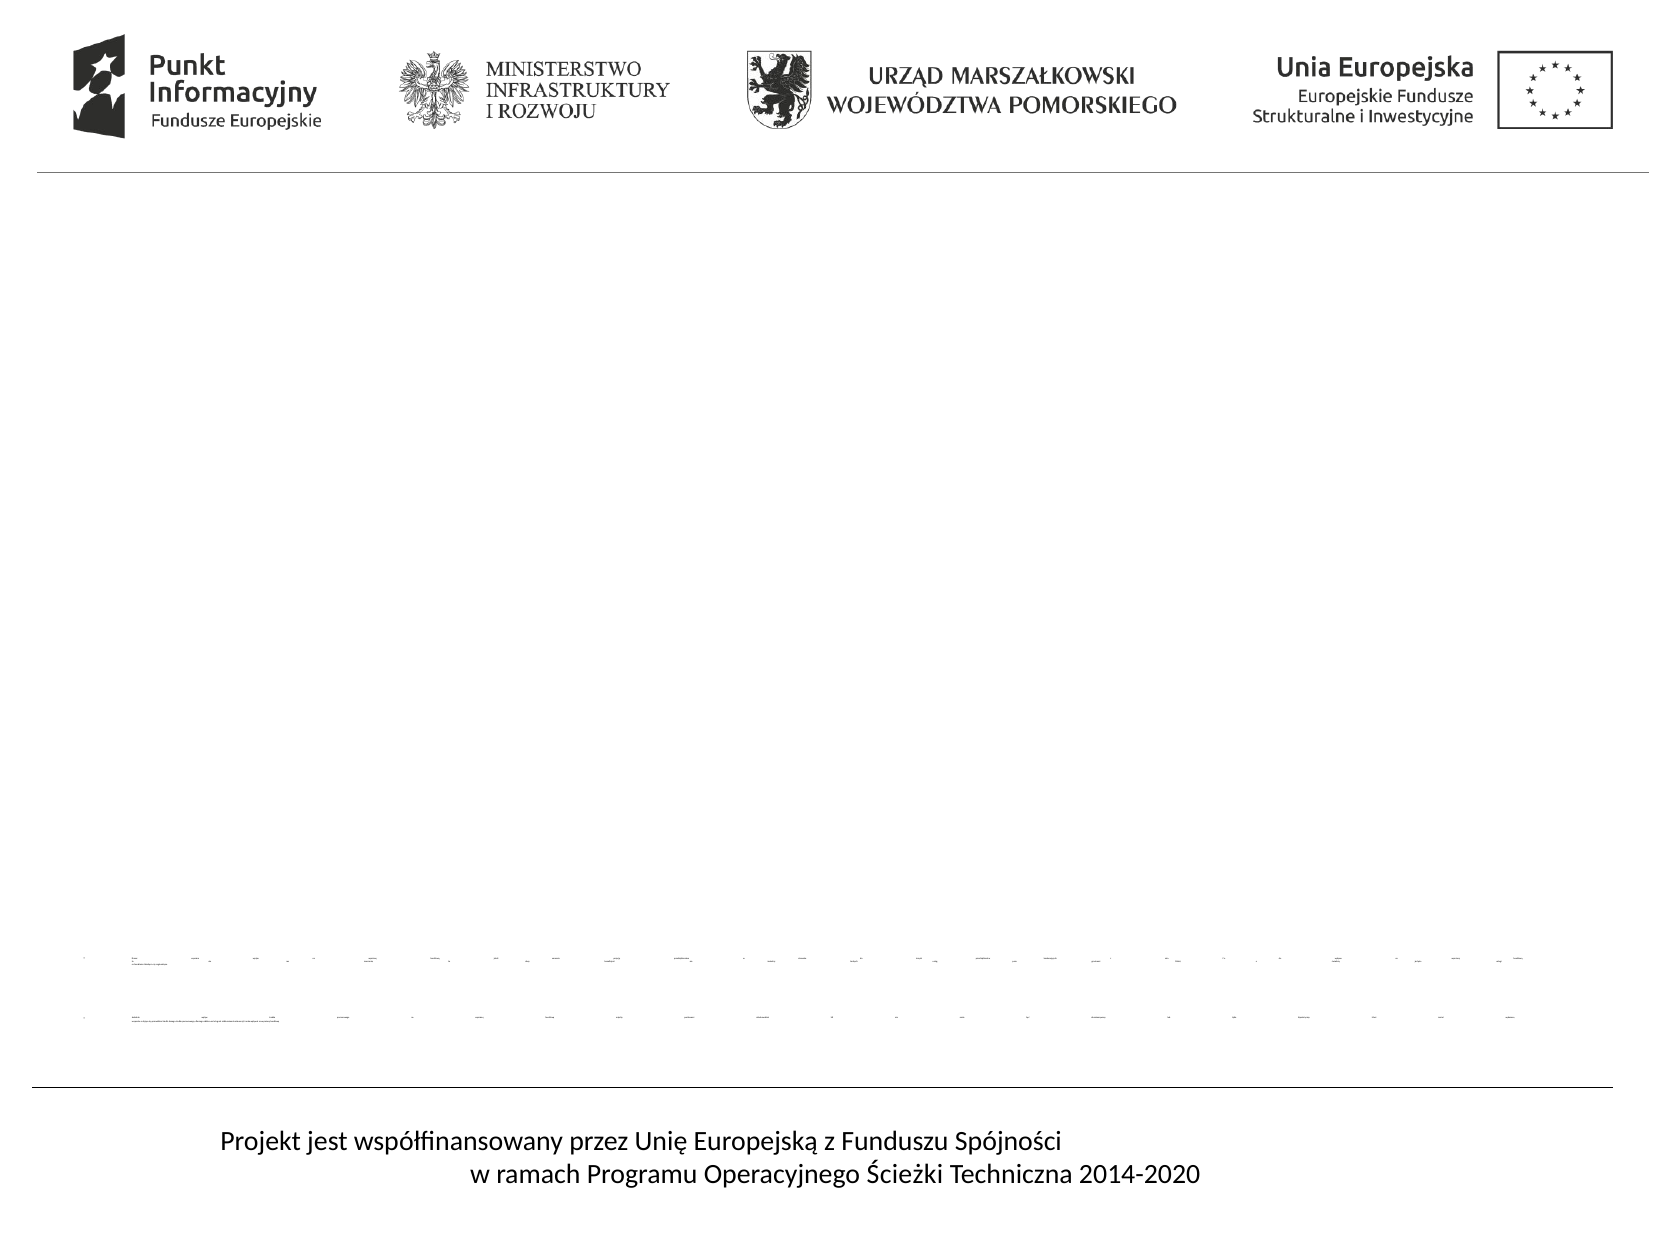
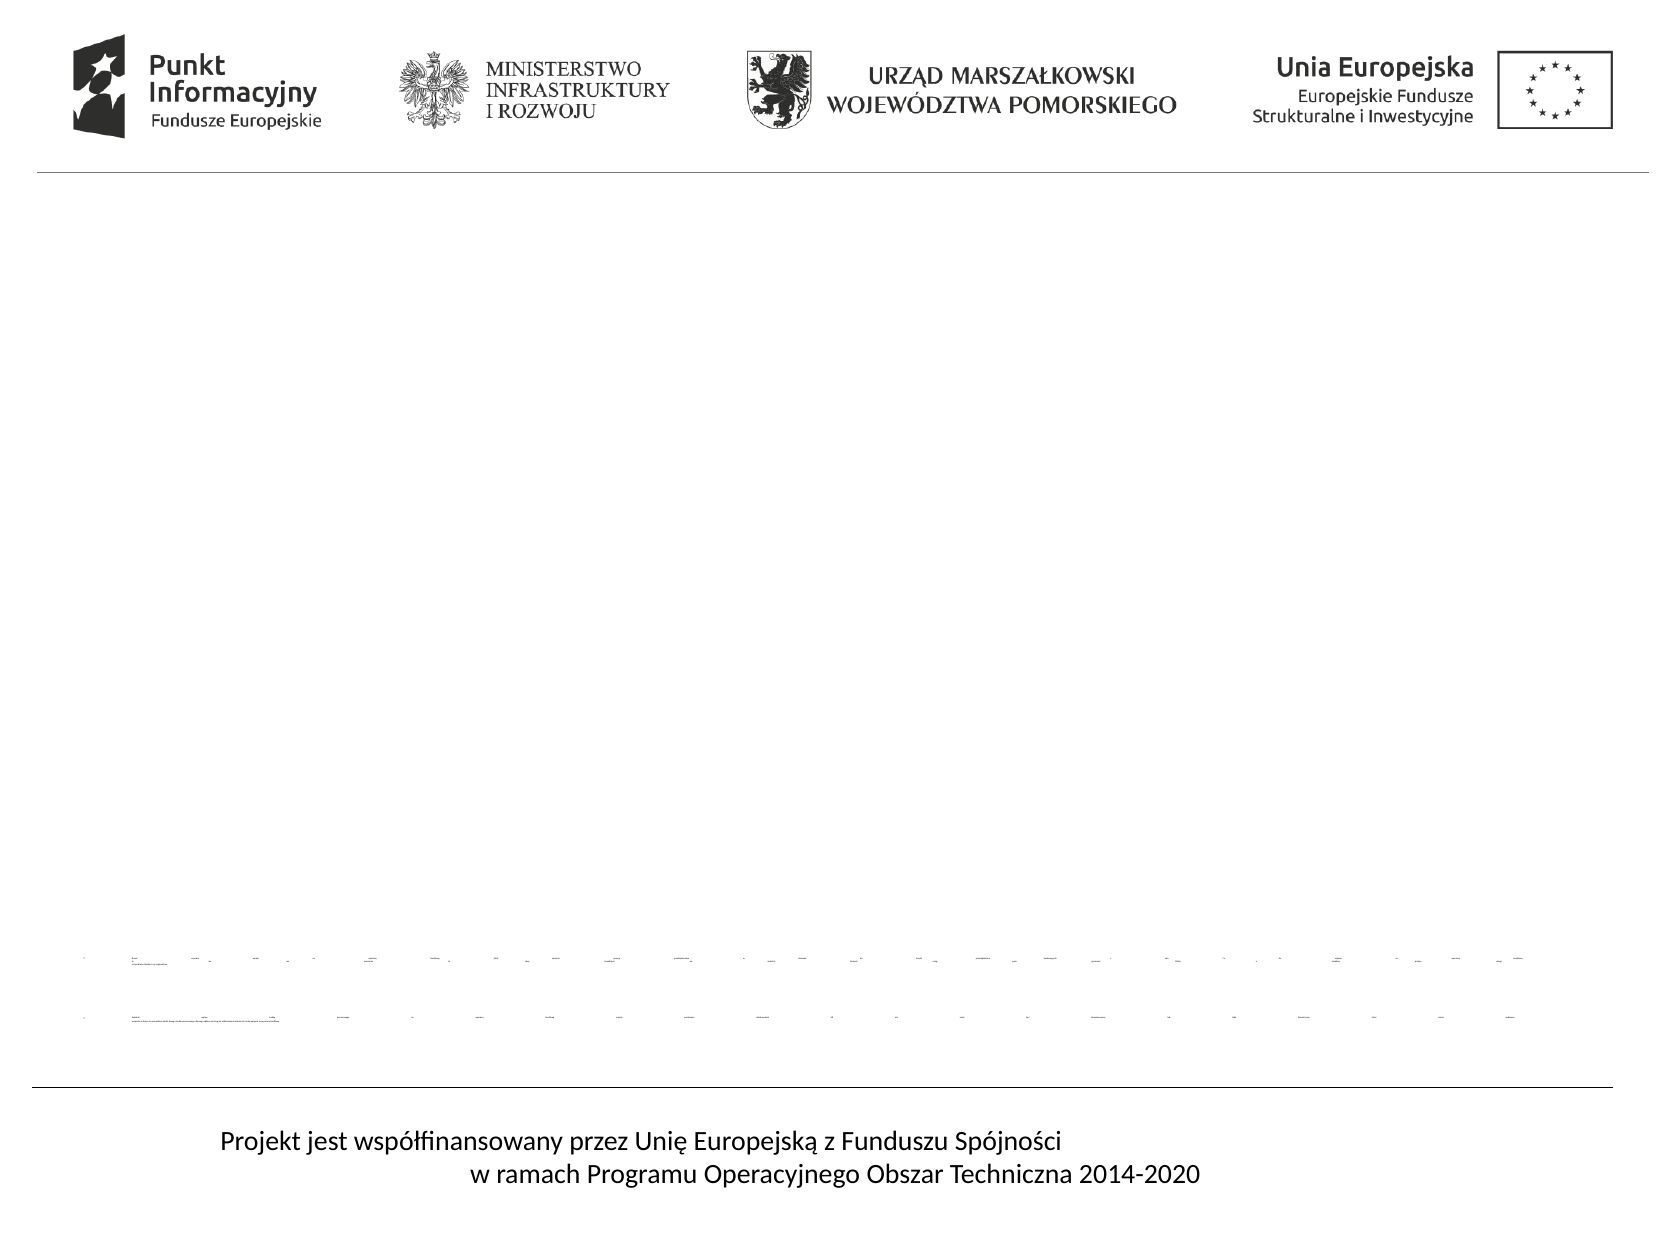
Ścieżki: Ścieżki -> Obszar
